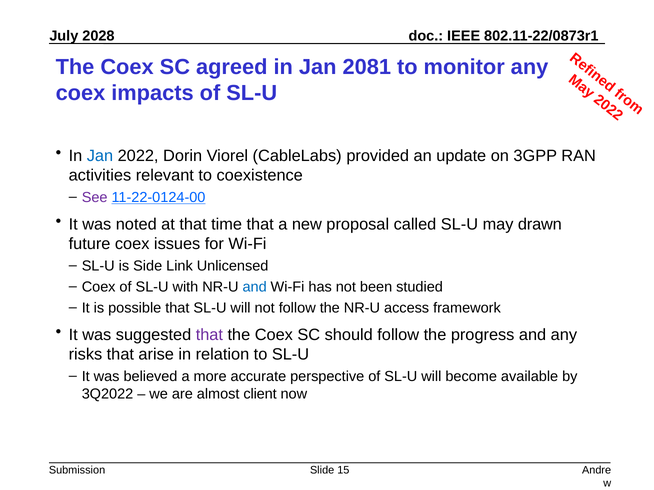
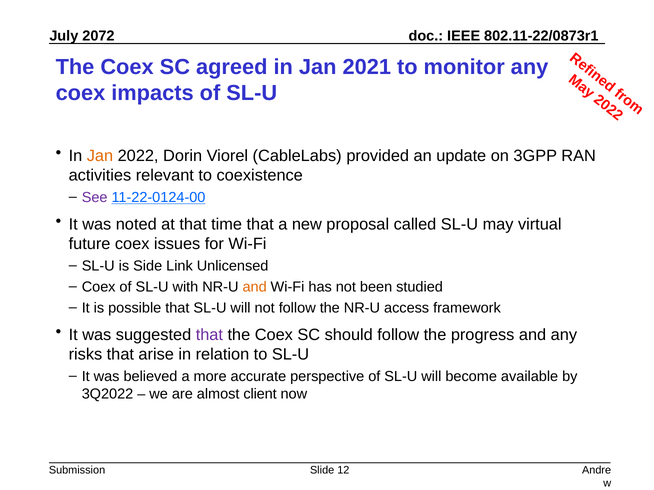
2028: 2028 -> 2072
2081: 2081 -> 2021
Jan at (100, 156) colour: blue -> orange
drawn: drawn -> virtual
and at (255, 287) colour: blue -> orange
15: 15 -> 12
